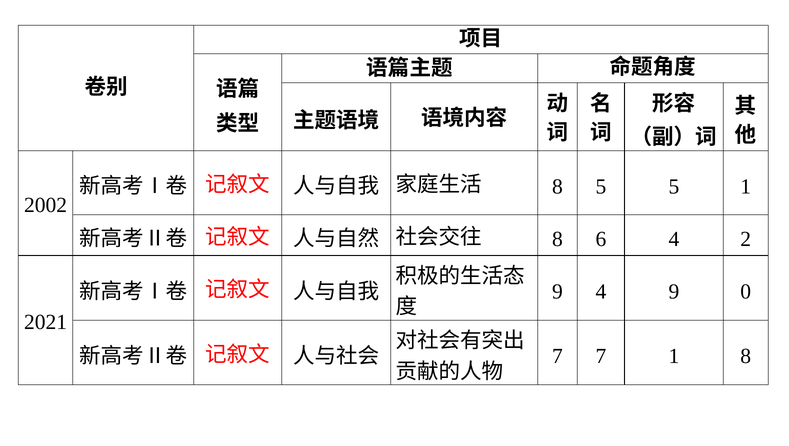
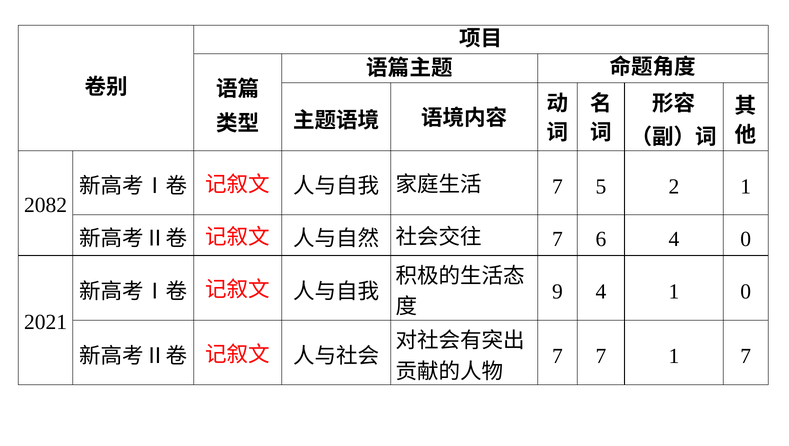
8 at (557, 187): 8 -> 7
5 5: 5 -> 2
2002: 2002 -> 2082
8 at (557, 239): 8 -> 7
4 2: 2 -> 0
4 9: 9 -> 1
1 8: 8 -> 7
